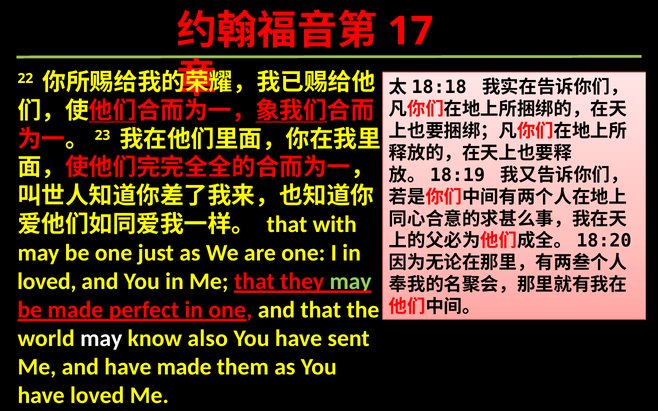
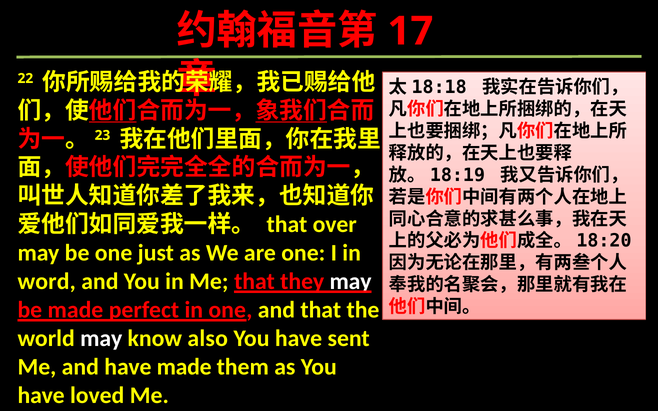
with: with -> over
loved at (47, 282): loved -> word
may at (351, 282) colour: light green -> white
